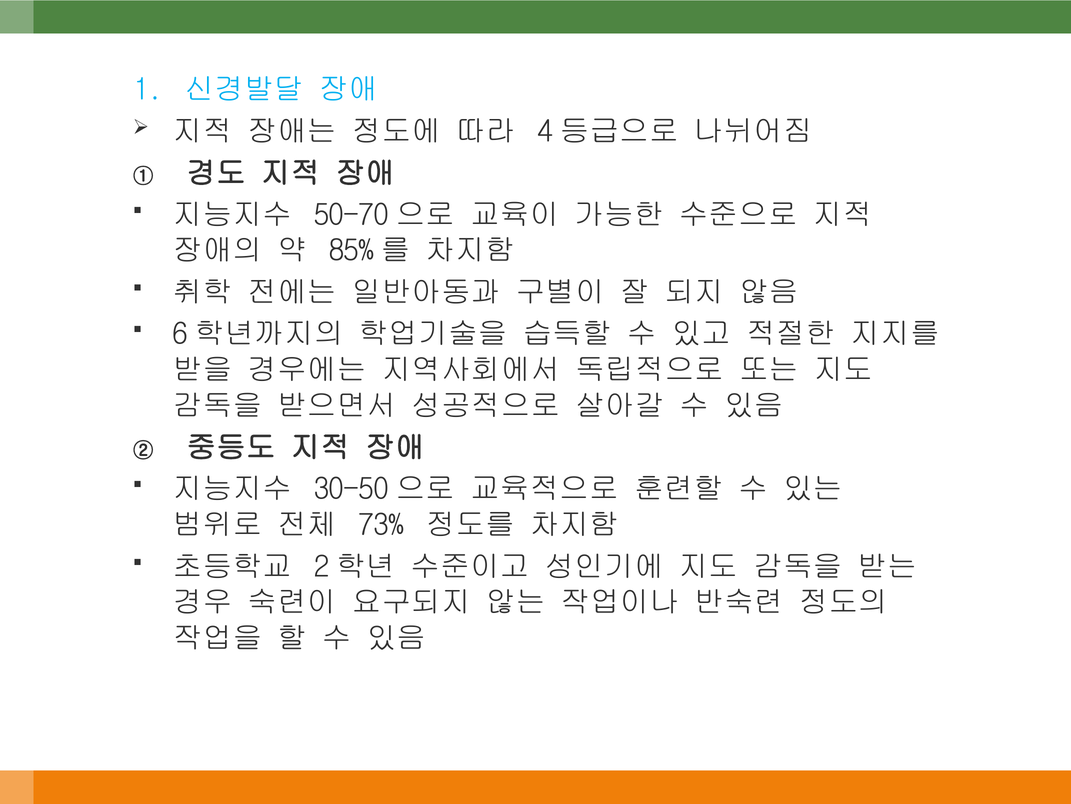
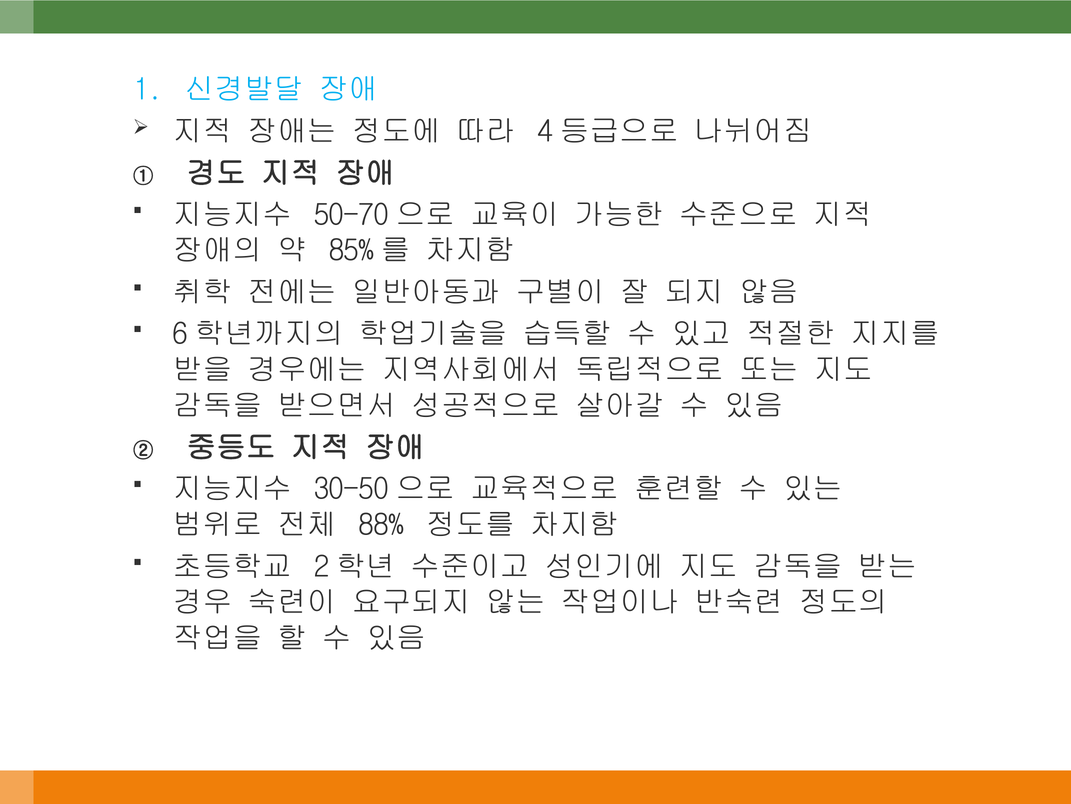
73%: 73% -> 88%
